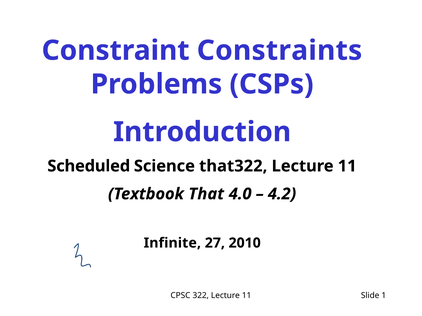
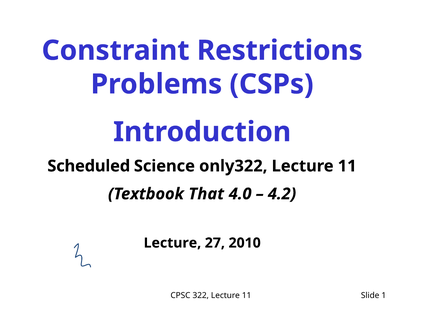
Constraints: Constraints -> Restrictions
that322: that322 -> only322
Infinite at (172, 243): Infinite -> Lecture
